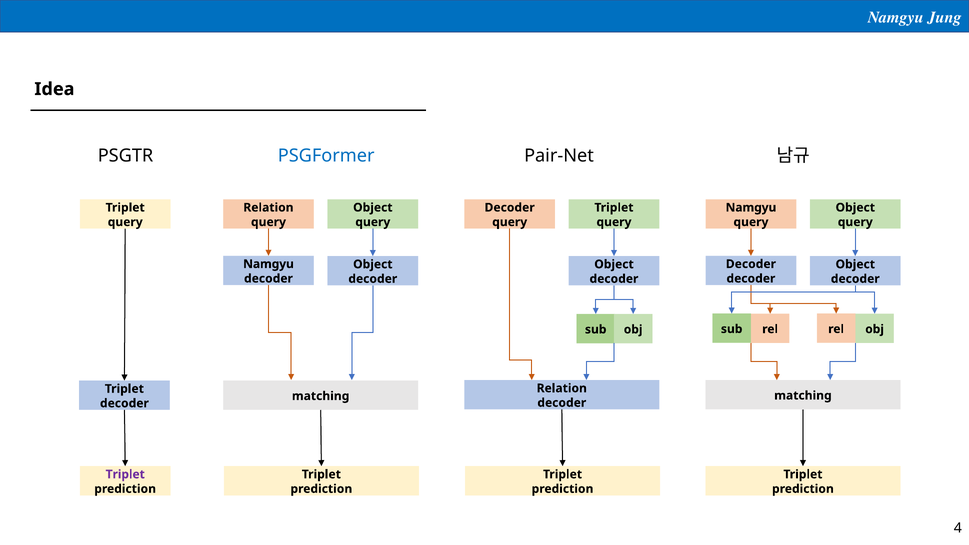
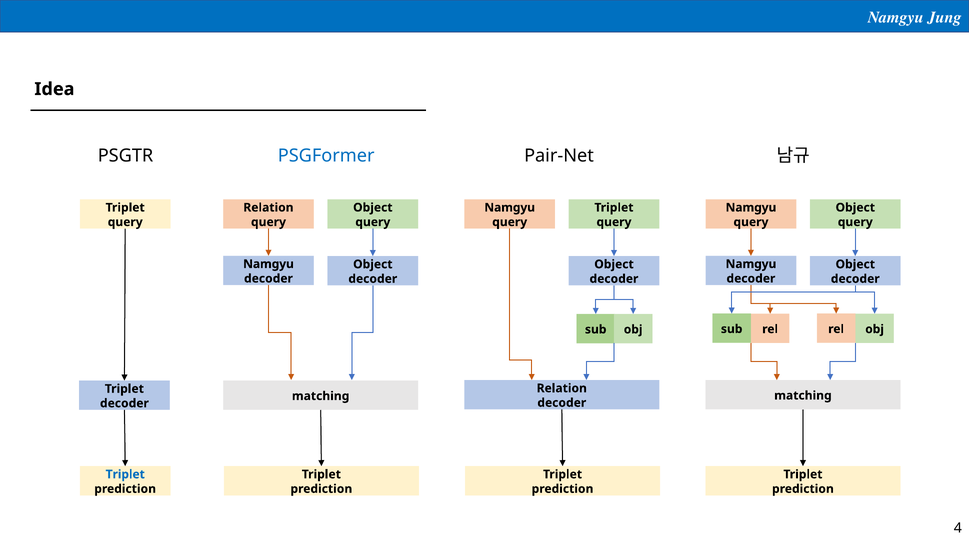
Decoder at (510, 208): Decoder -> Namgyu
Decoder at (751, 264): Decoder -> Namgyu
Triplet at (125, 474) colour: purple -> blue
